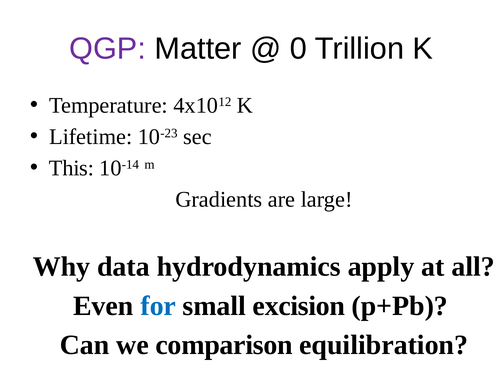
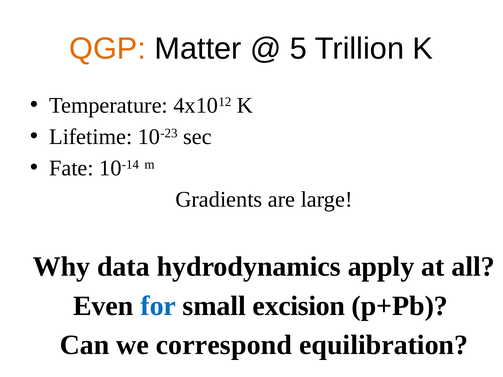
QGP colour: purple -> orange
0: 0 -> 5
This: This -> Fate
comparison: comparison -> correspond
